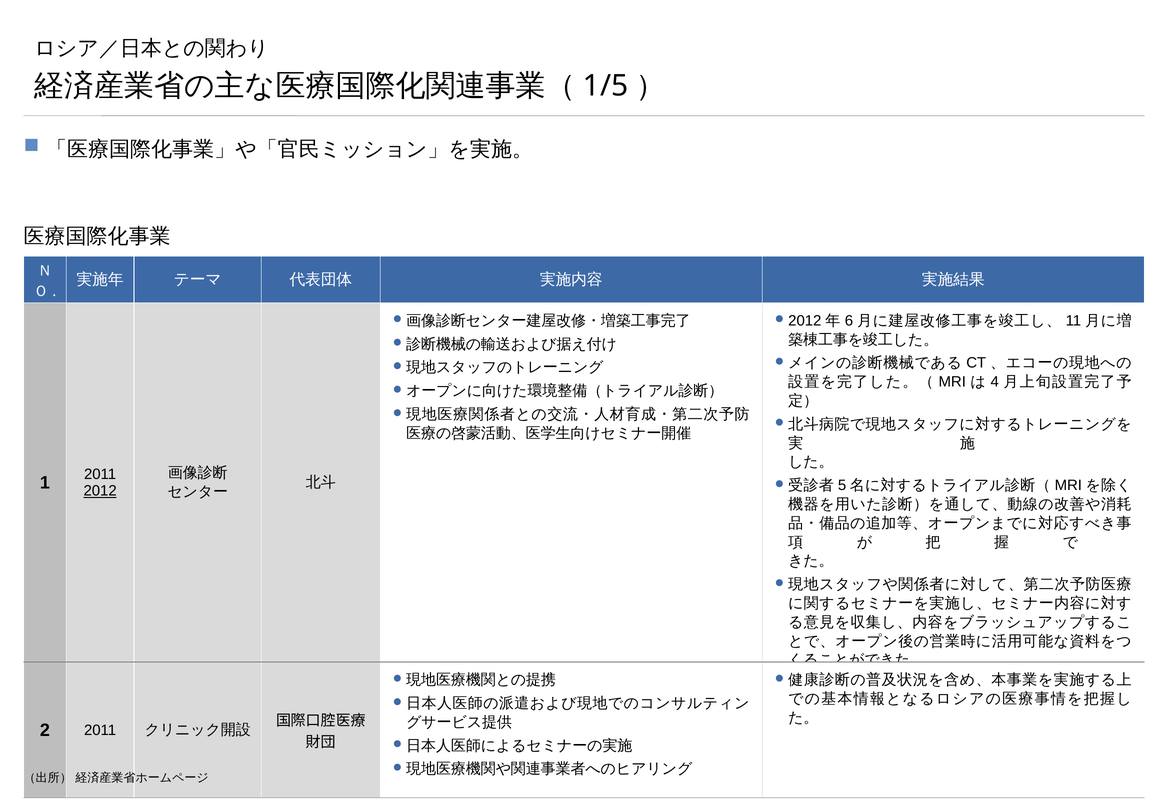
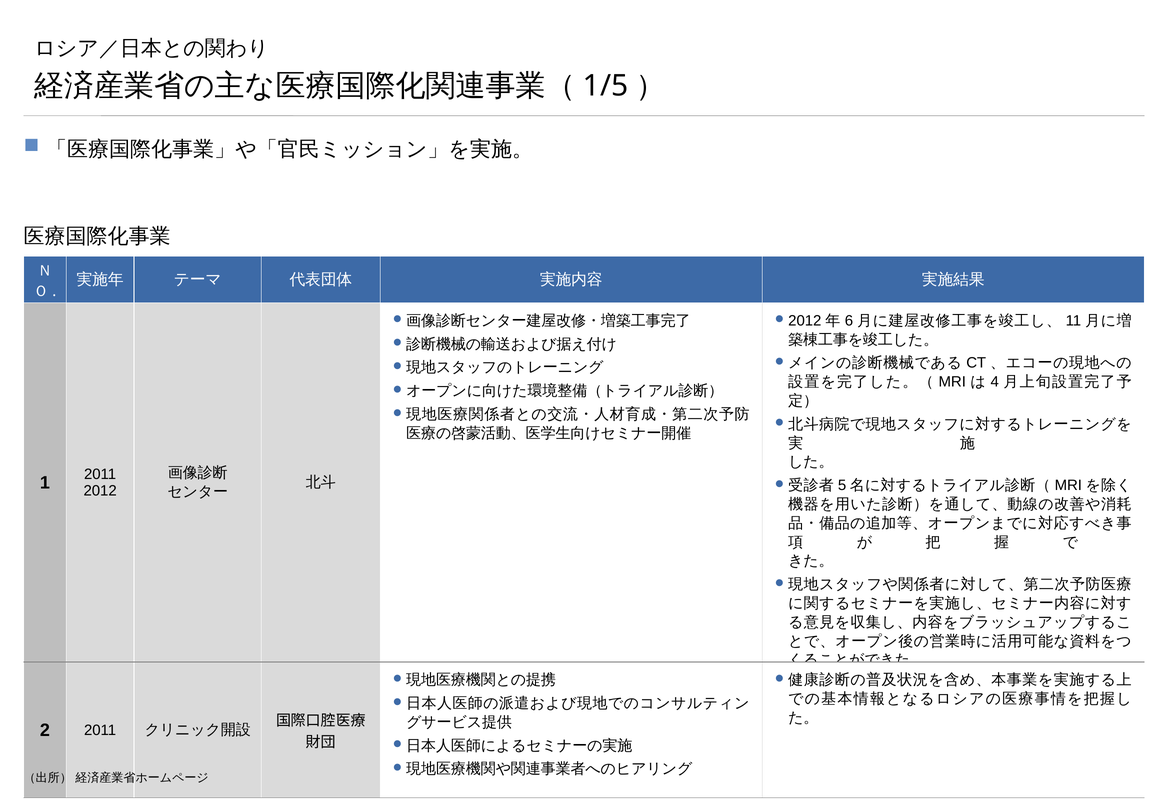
2012 underline: present -> none
